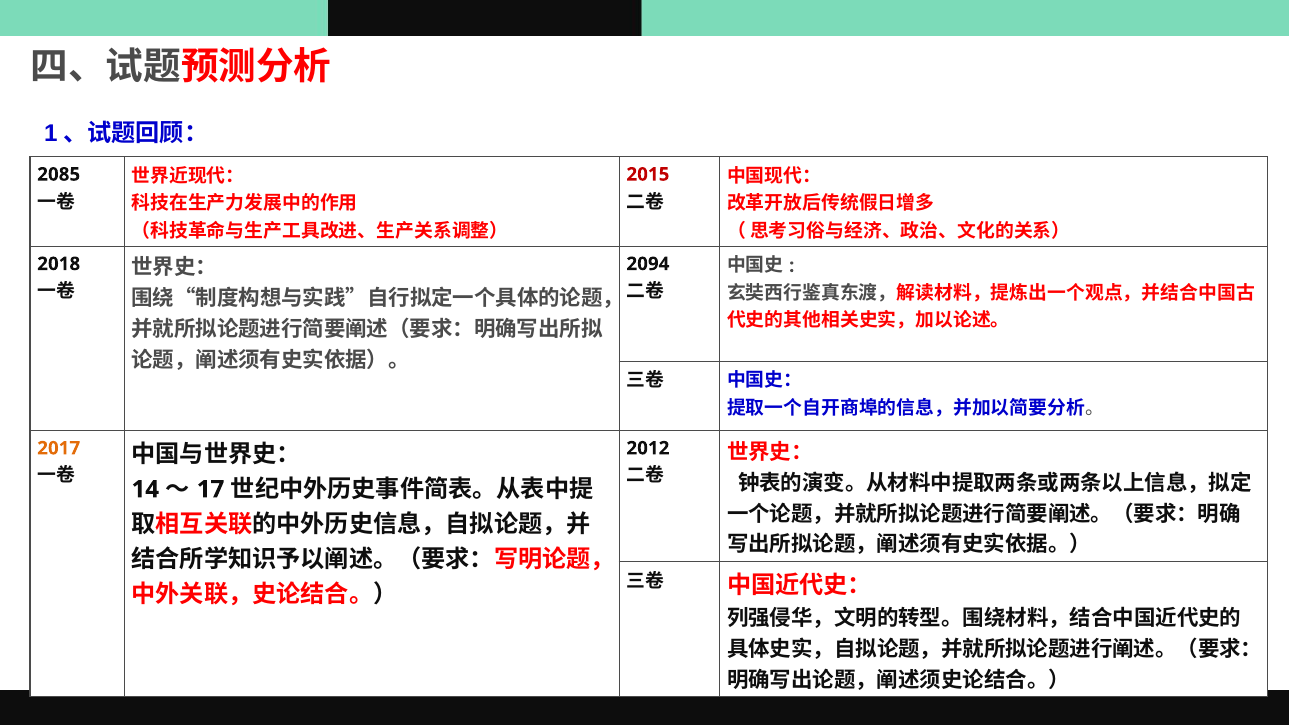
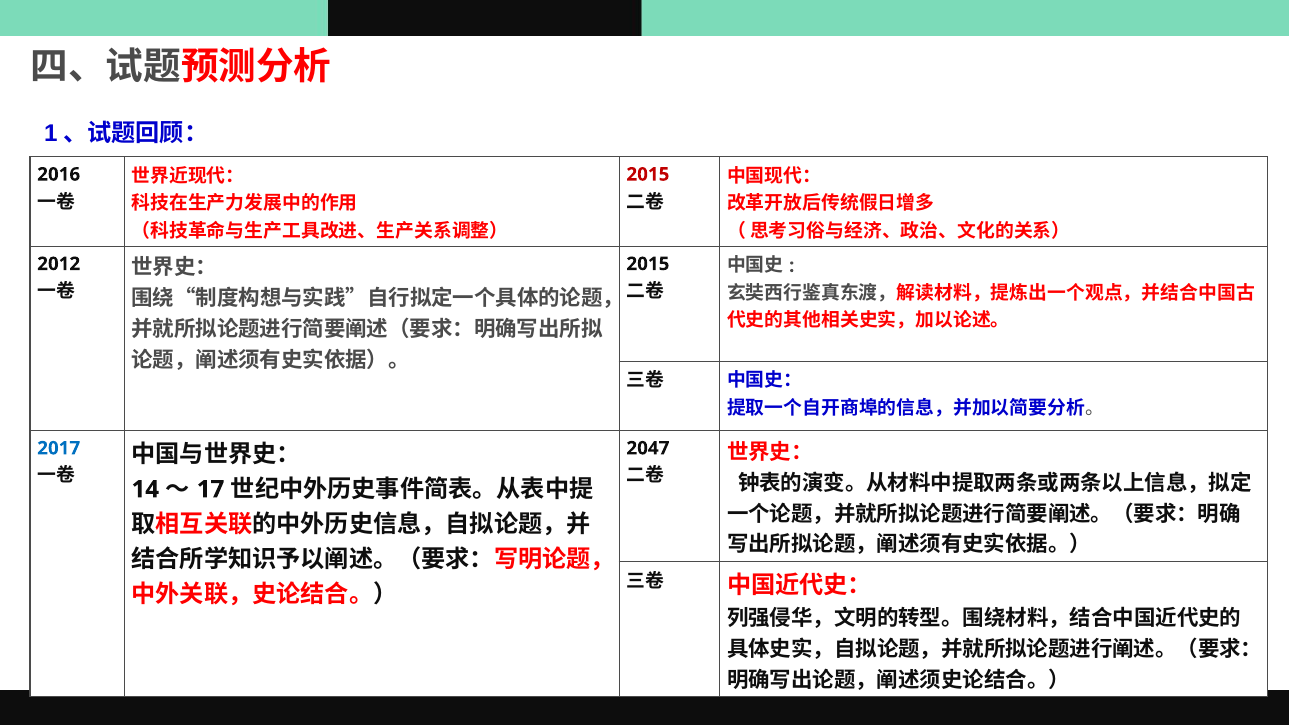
2085: 2085 -> 2016
2018: 2018 -> 2012
2094 at (648, 264): 2094 -> 2015
2017 colour: orange -> blue
2012: 2012 -> 2047
